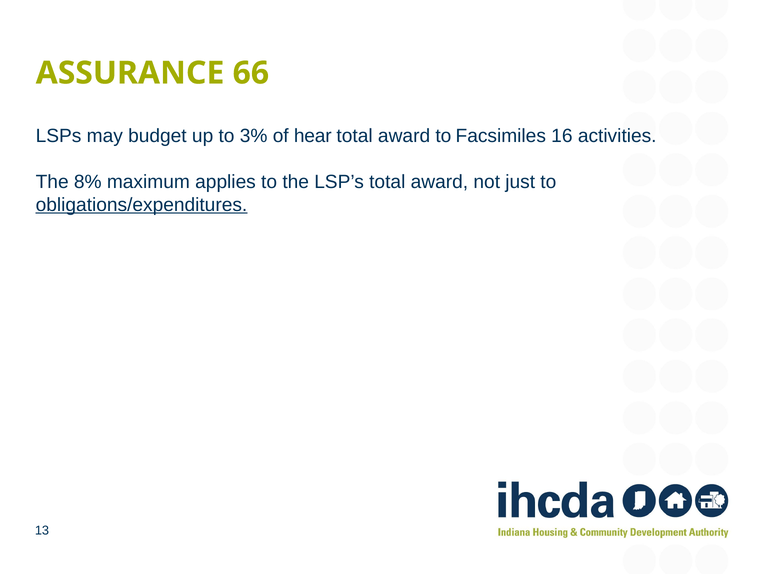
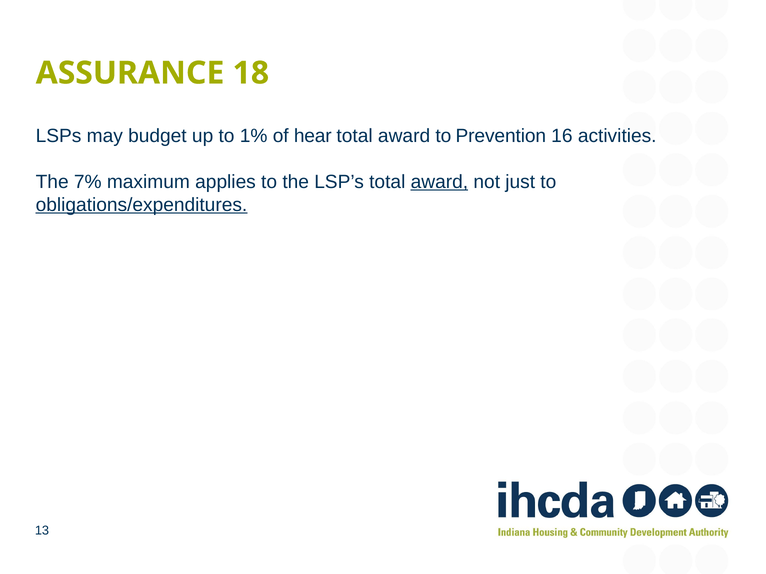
66: 66 -> 18
3%: 3% -> 1%
Facsimiles: Facsimiles -> Prevention
8%: 8% -> 7%
award at (439, 182) underline: none -> present
